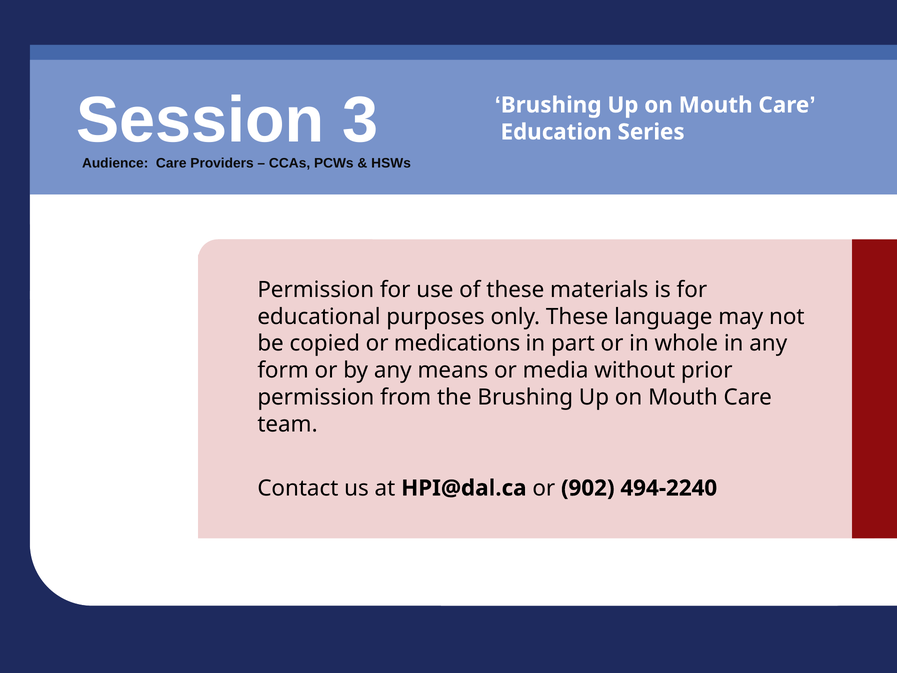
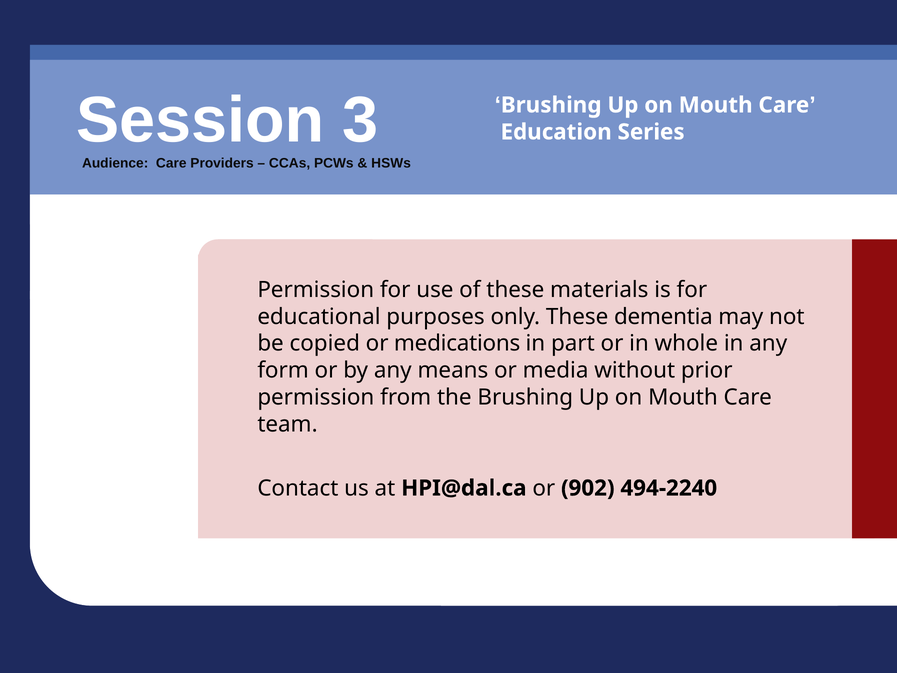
language: language -> dementia
